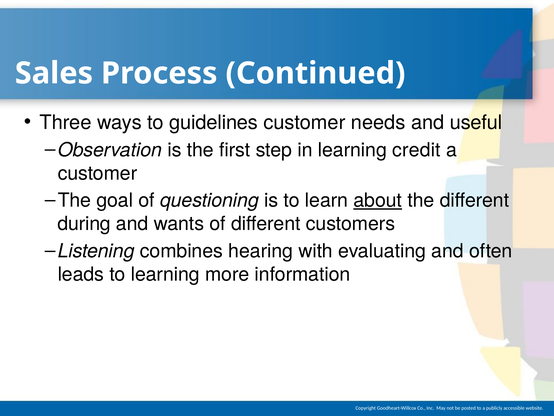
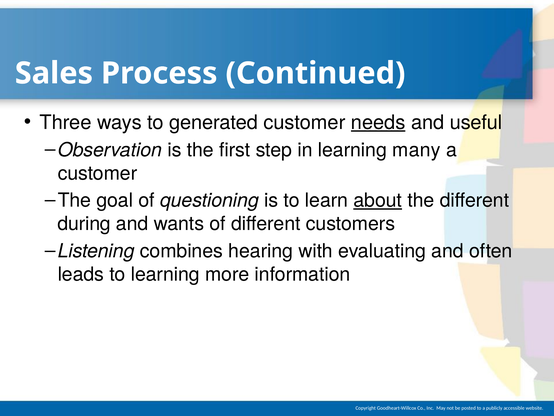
guidelines: guidelines -> generated
needs underline: none -> present
credit: credit -> many
